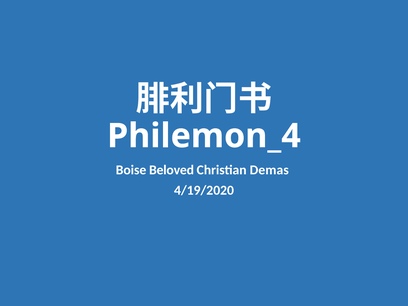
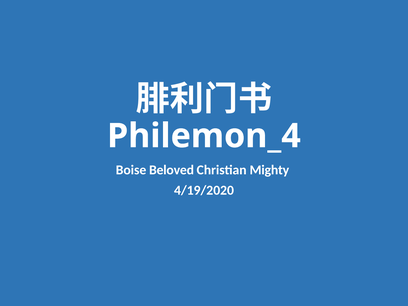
Demas: Demas -> Mighty
